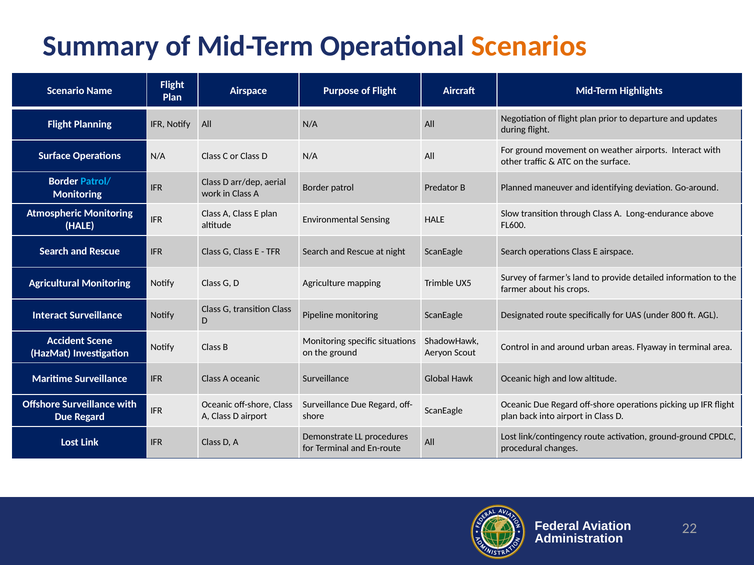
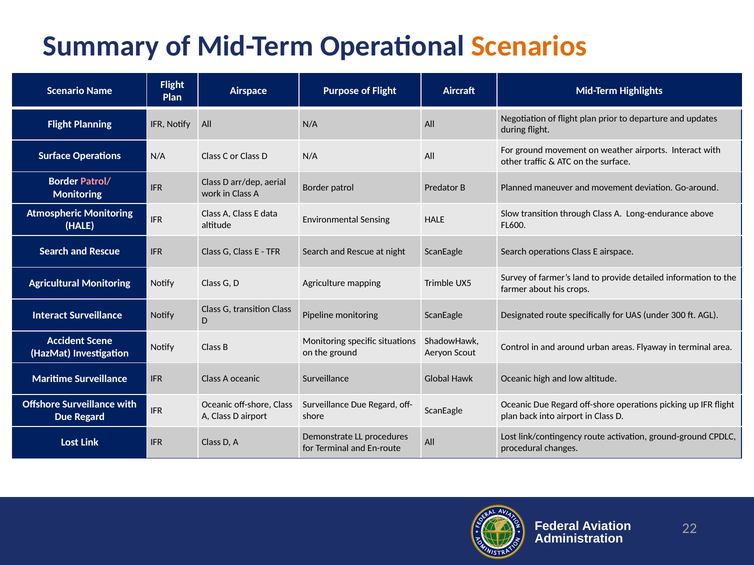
Patrol/ colour: light blue -> pink
and identifying: identifying -> movement
E plan: plan -> data
800: 800 -> 300
